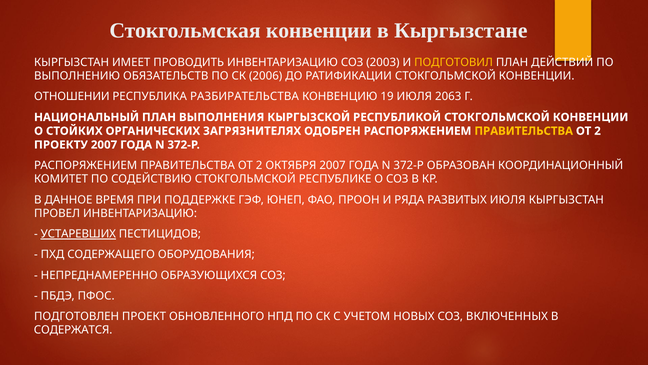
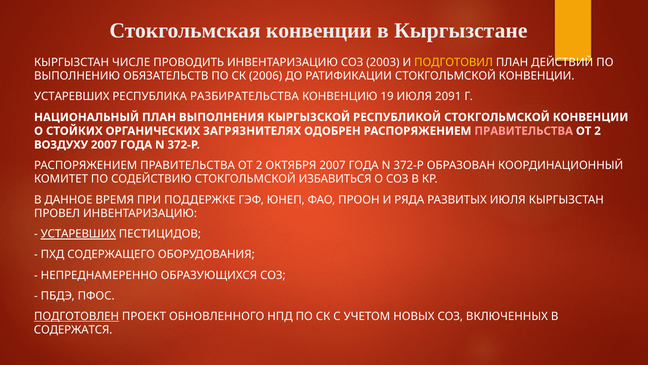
ИМЕЕТ: ИМЕЕТ -> ЧИСЛЕ
ОТНОШЕНИИ at (72, 97): ОТНОШЕНИИ -> УСТАРЕВШИХ
2063: 2063 -> 2091
ПРАВИТЕЛЬСТВА at (524, 131) colour: yellow -> pink
ПРОЕКТУ: ПРОЕКТУ -> ВОЗДУХУ
РЕСПУБЛИКЕ: РЕСПУБЛИКЕ -> ИЗБАВИТЬСЯ
ПОДГОТОВЛЕН underline: none -> present
